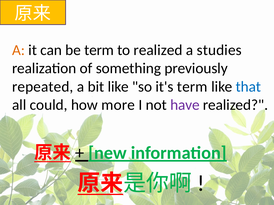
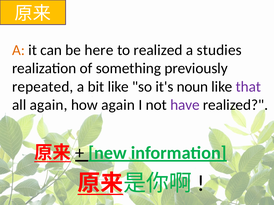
be term: term -> here
it's term: term -> noun
that colour: blue -> purple
all could: could -> again
how more: more -> again
